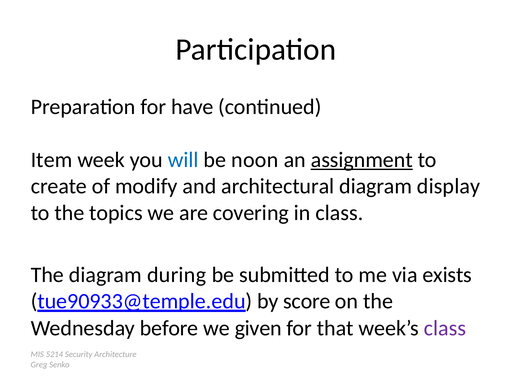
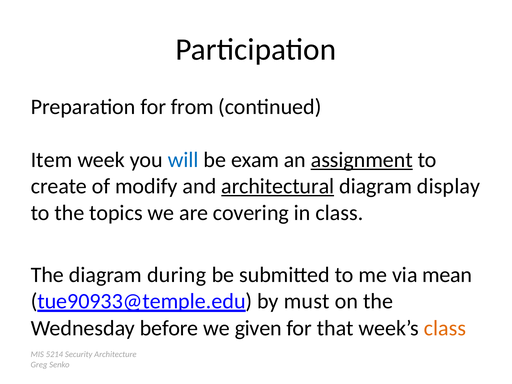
have: have -> from
noon: noon -> exam
architectural underline: none -> present
exists: exists -> mean
score: score -> must
class at (445, 328) colour: purple -> orange
